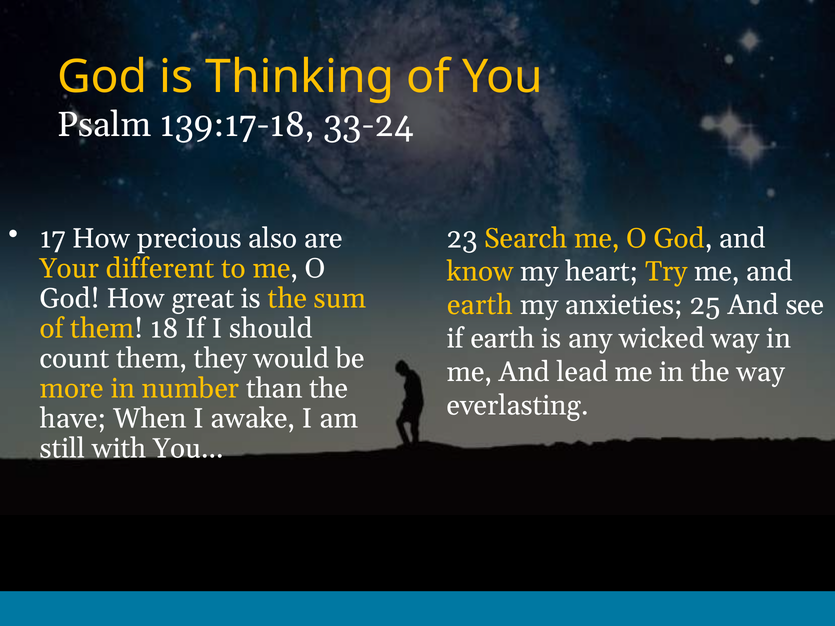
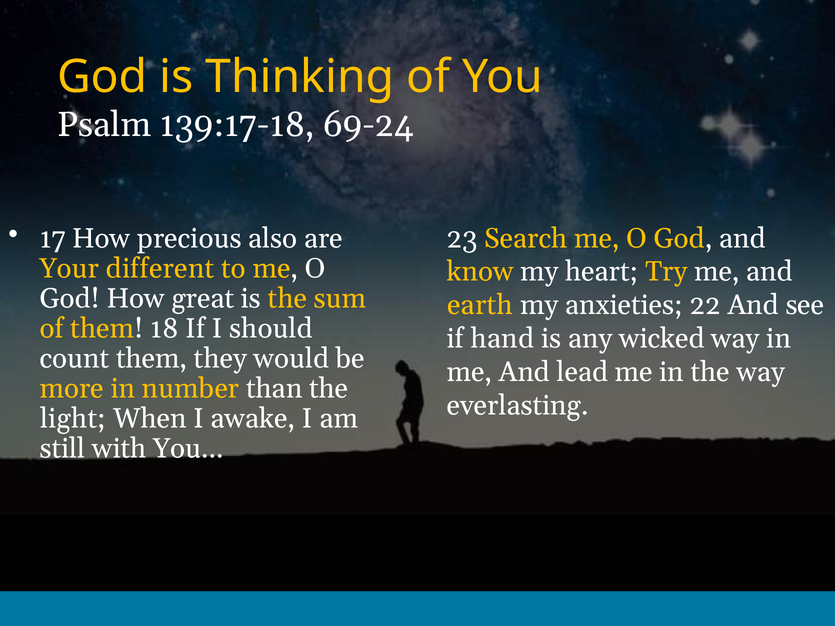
33-24: 33-24 -> 69-24
25: 25 -> 22
if earth: earth -> hand
have: have -> light
